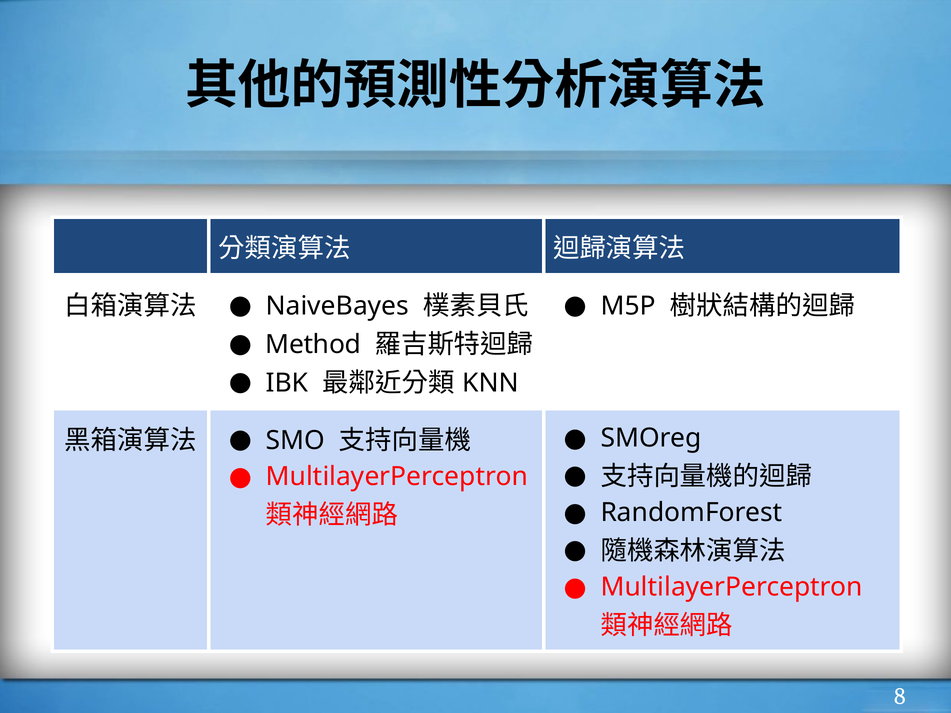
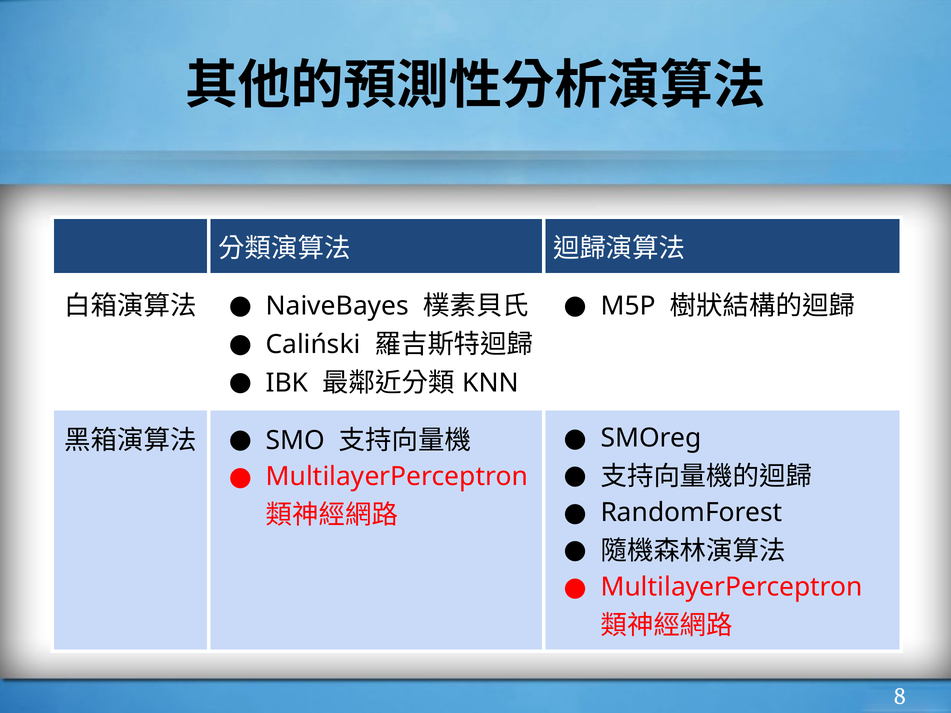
Method: Method -> Caliński
